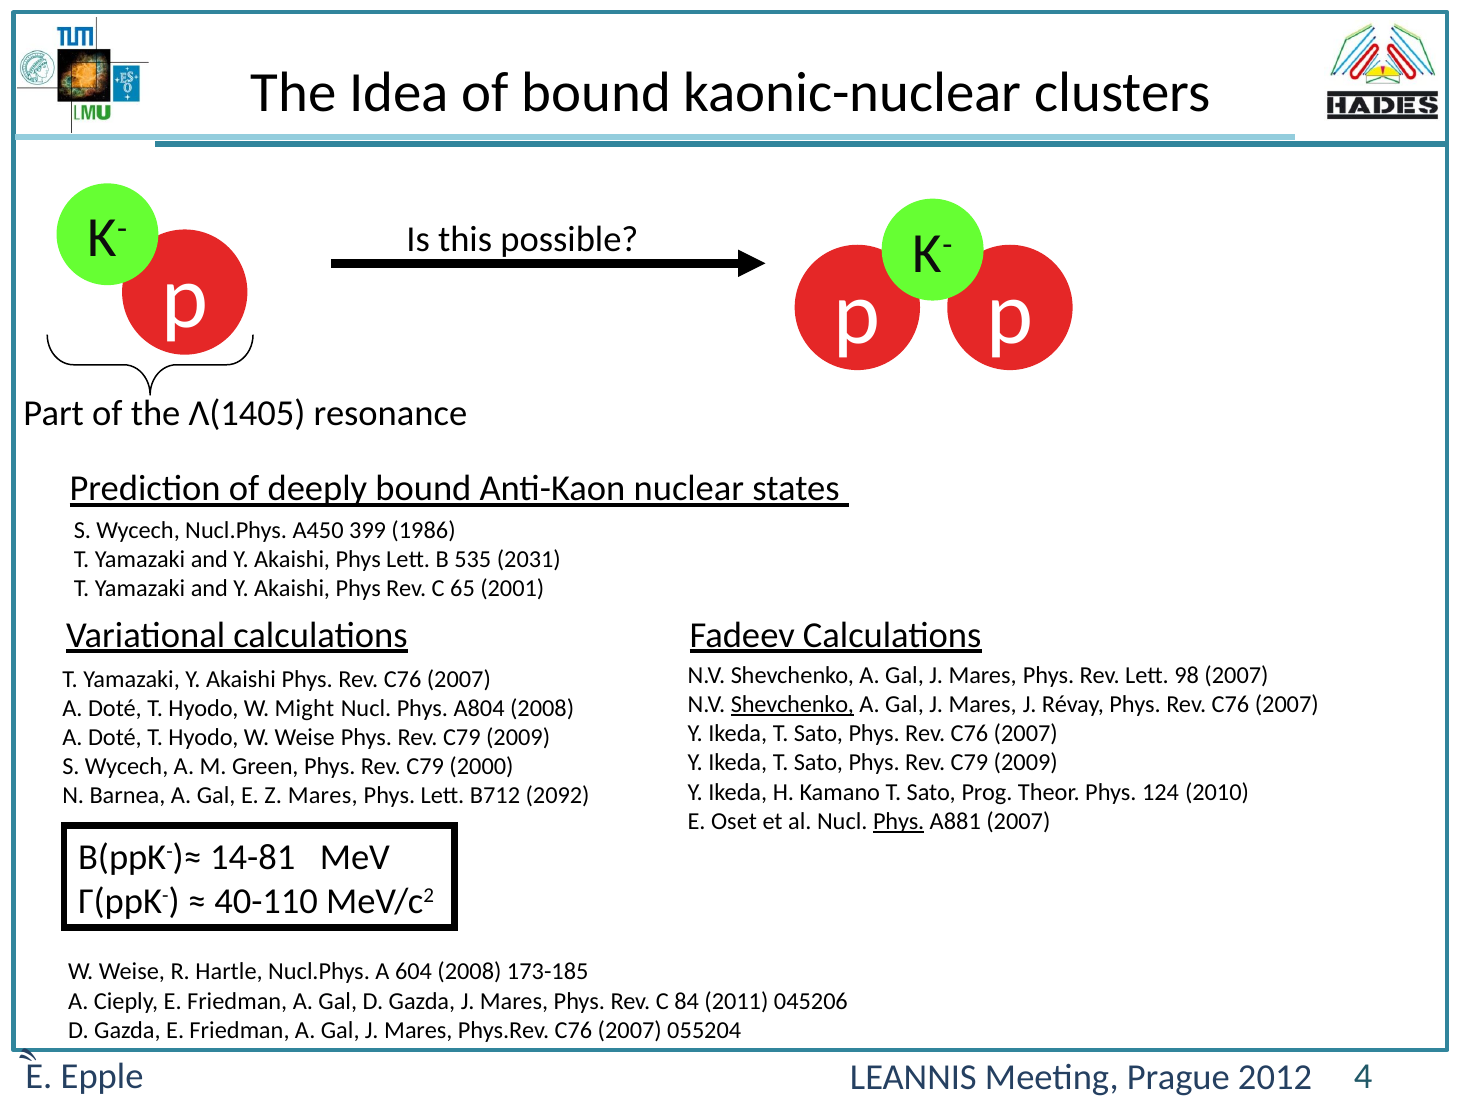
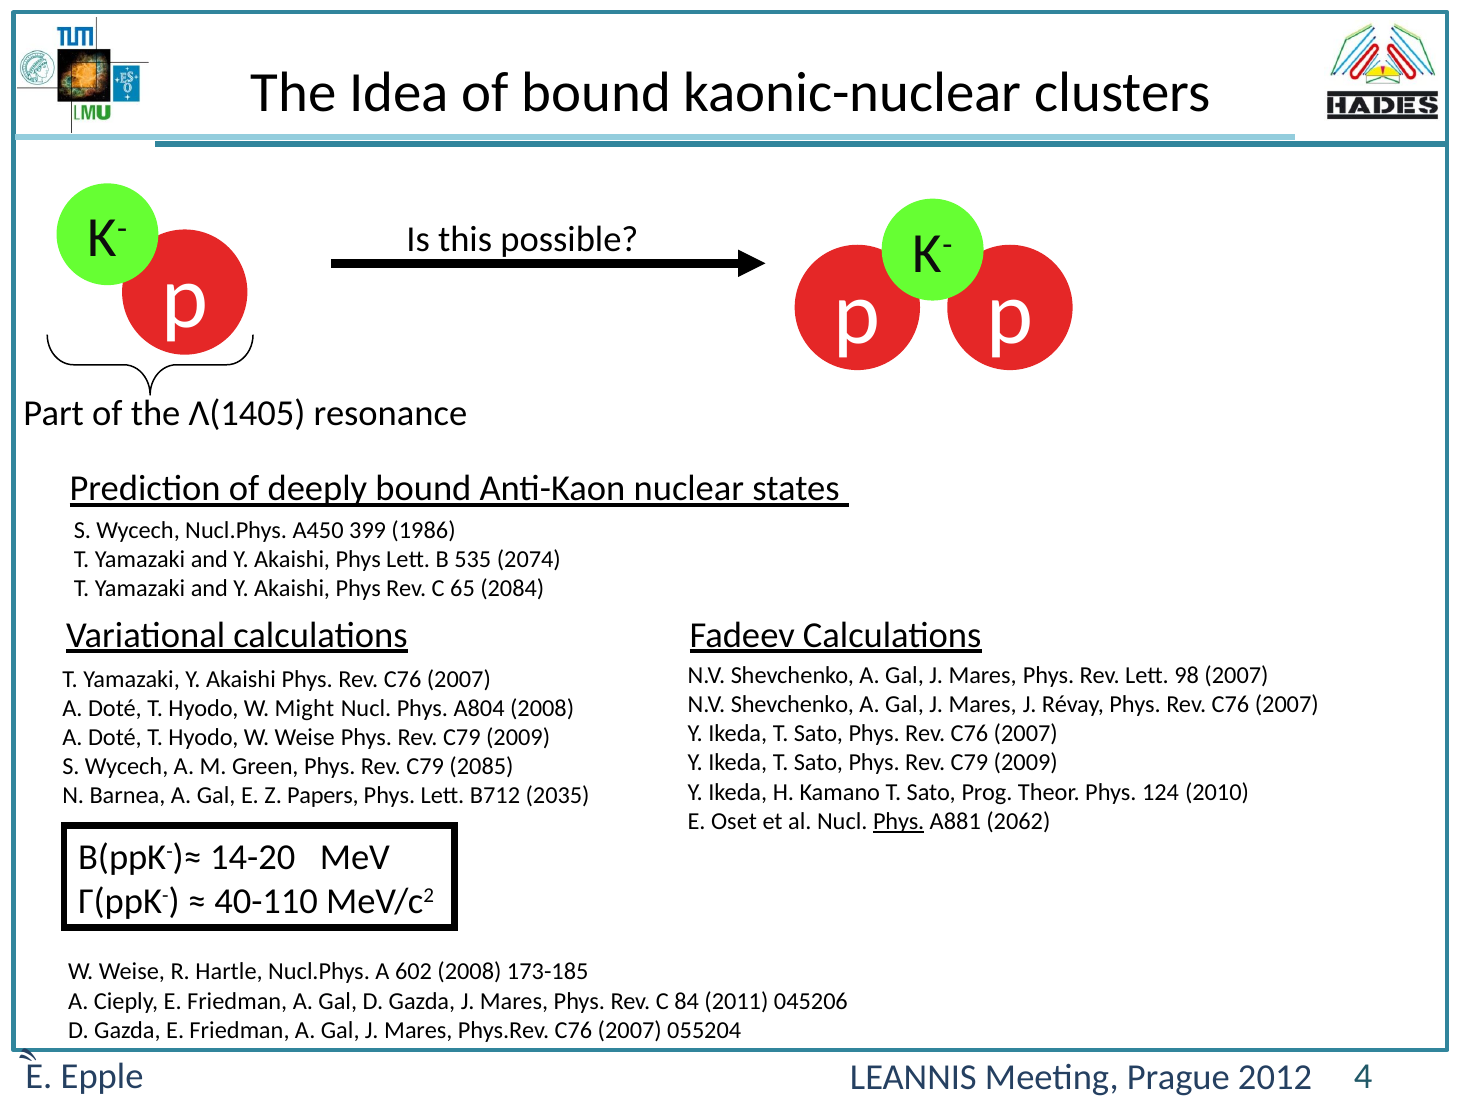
2031: 2031 -> 2074
2001: 2001 -> 2084
Shevchenko at (792, 705) underline: present -> none
2000: 2000 -> 2085
Z Mares: Mares -> Papers
2092: 2092 -> 2035
A881 2007: 2007 -> 2062
14-81: 14-81 -> 14-20
604: 604 -> 602
